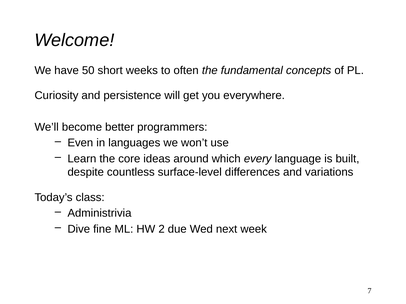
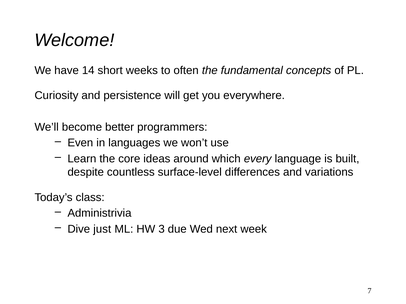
50: 50 -> 14
fine: fine -> just
2: 2 -> 3
